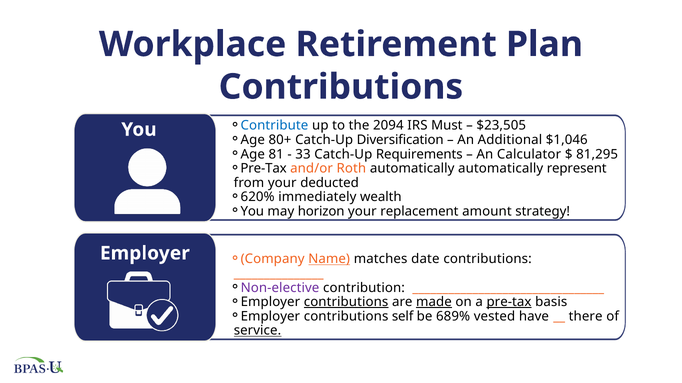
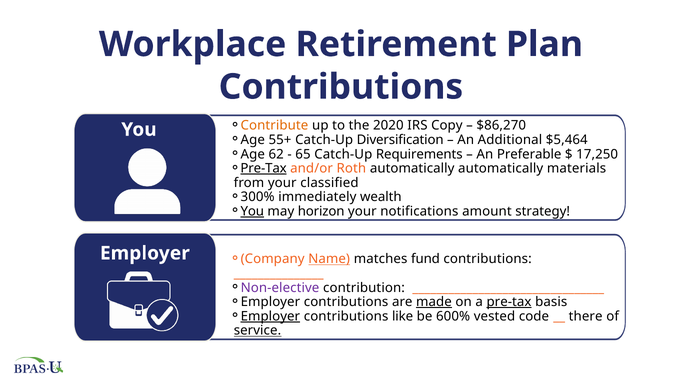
Contribute colour: blue -> orange
2094: 2094 -> 2020
Must: Must -> Copy
$23,505: $23,505 -> $86,270
80+: 80+ -> 55+
$1,046: $1,046 -> $5,464
81: 81 -> 62
33: 33 -> 65
Calculator: Calculator -> Preferable
81,295: 81,295 -> 17,250
Pre-Tax at (264, 169) underline: none -> present
represent: represent -> materials
deducted: deducted -> classified
620%: 620% -> 300%
You at (252, 212) underline: none -> present
replacement: replacement -> notifications
date: date -> fund
contributions at (346, 302) underline: present -> none
Employer at (270, 317) underline: none -> present
self: self -> like
689%: 689% -> 600%
have: have -> code
